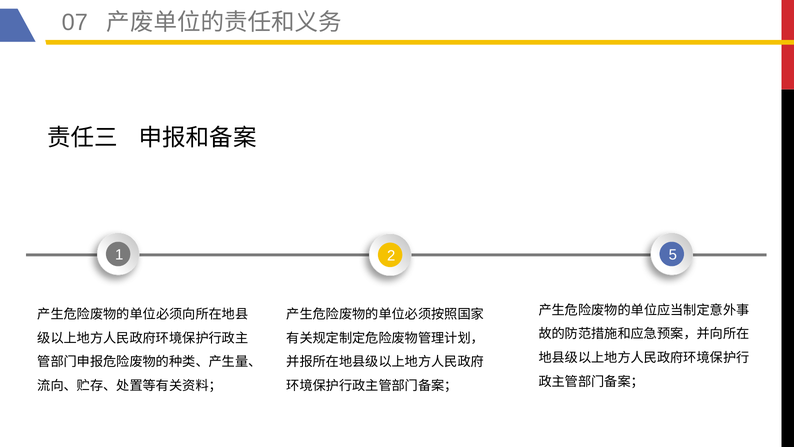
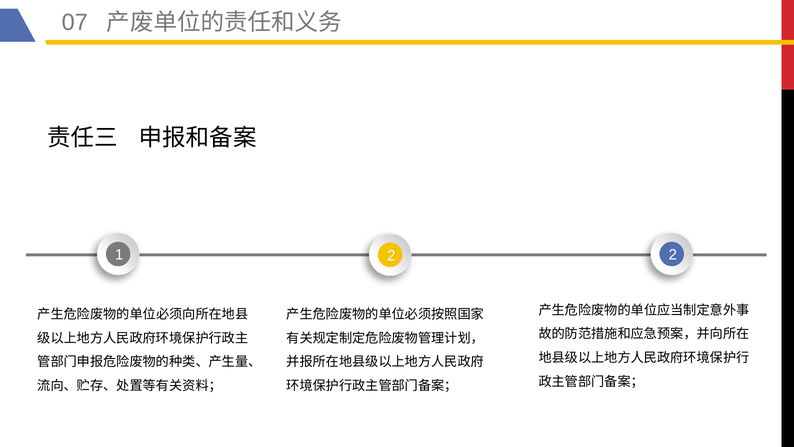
2 5: 5 -> 2
